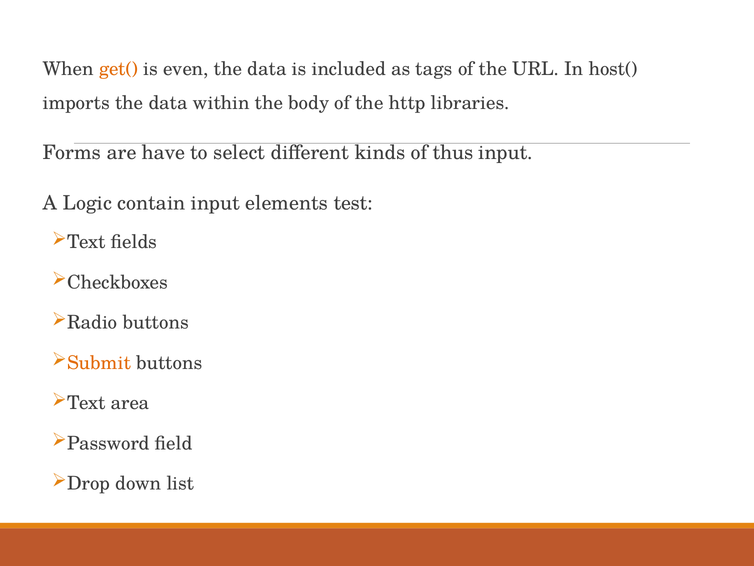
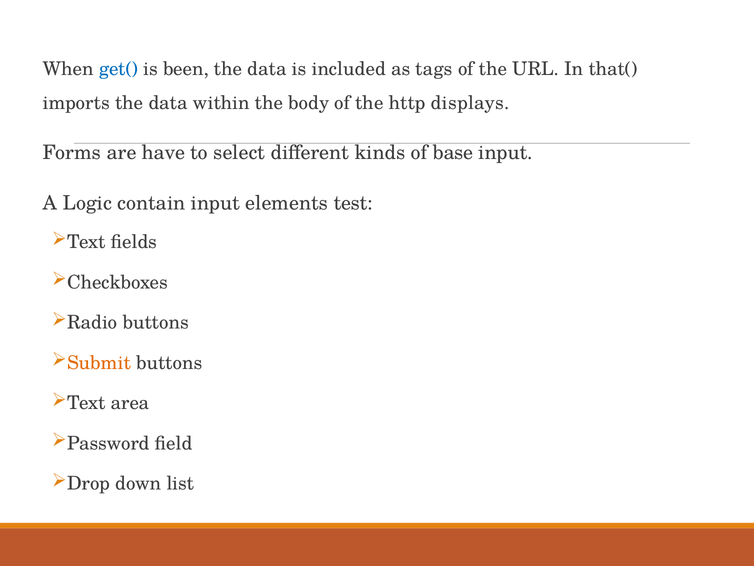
get( colour: orange -> blue
even: even -> been
host(: host( -> that(
libraries: libraries -> displays
thus: thus -> base
